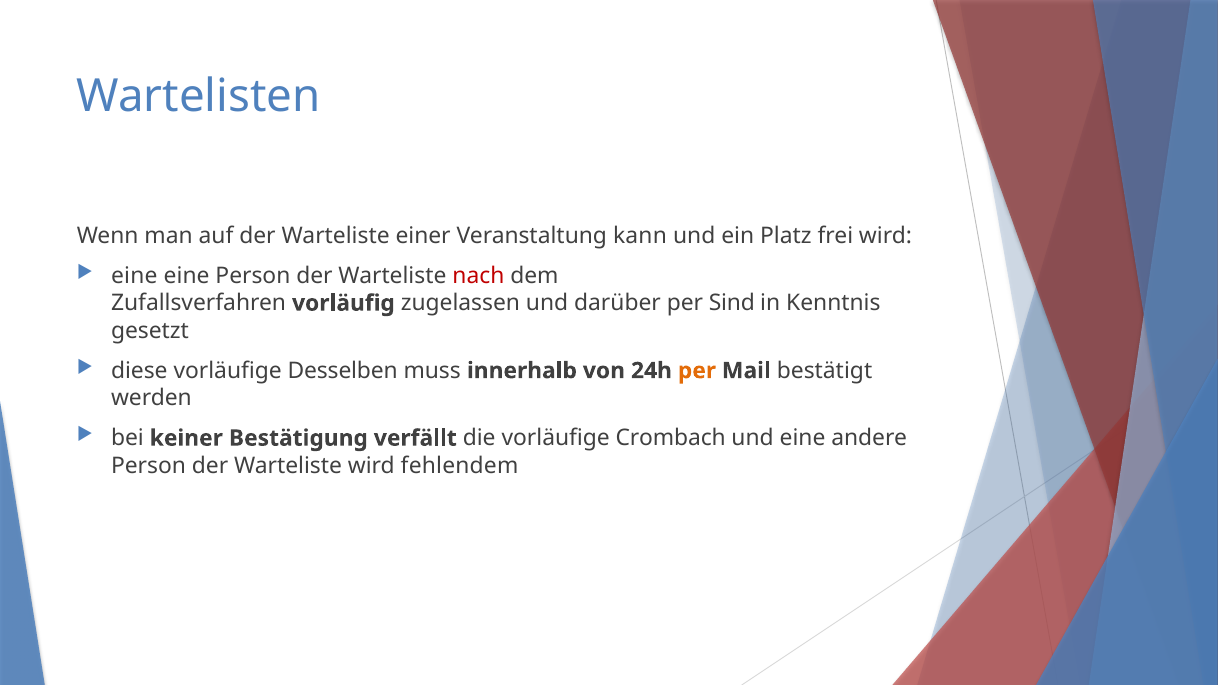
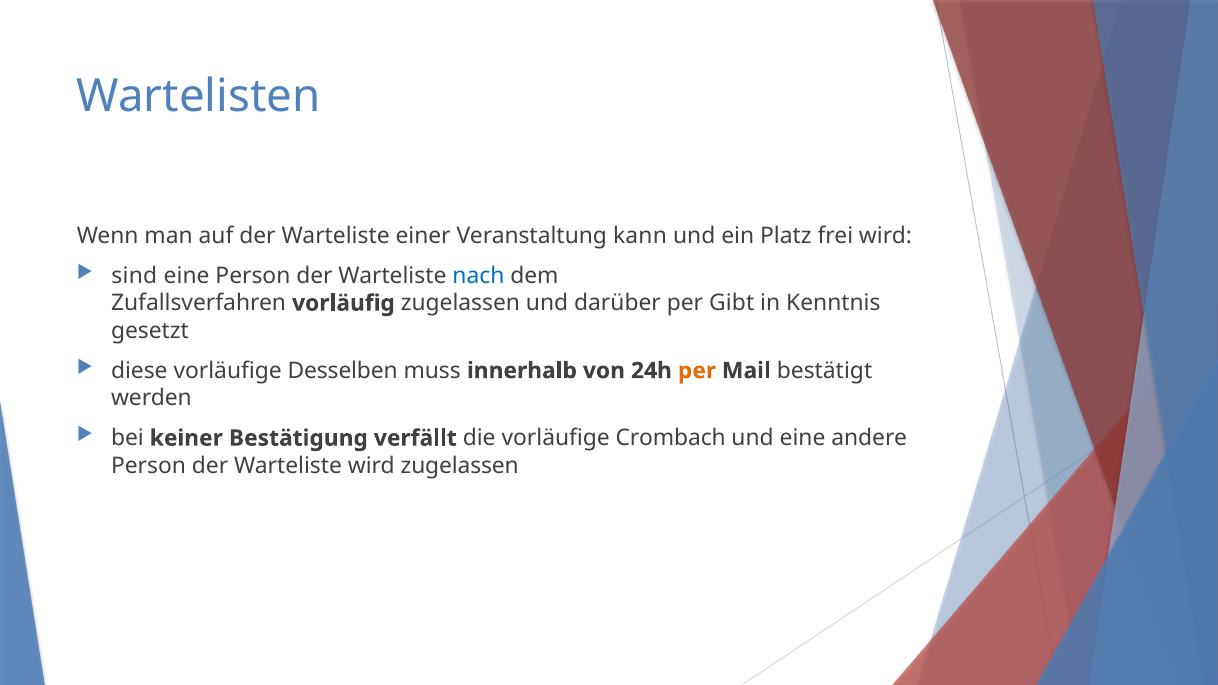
eine at (134, 276): eine -> sind
nach colour: red -> blue
Sind: Sind -> Gibt
wird fehlendem: fehlendem -> zugelassen
